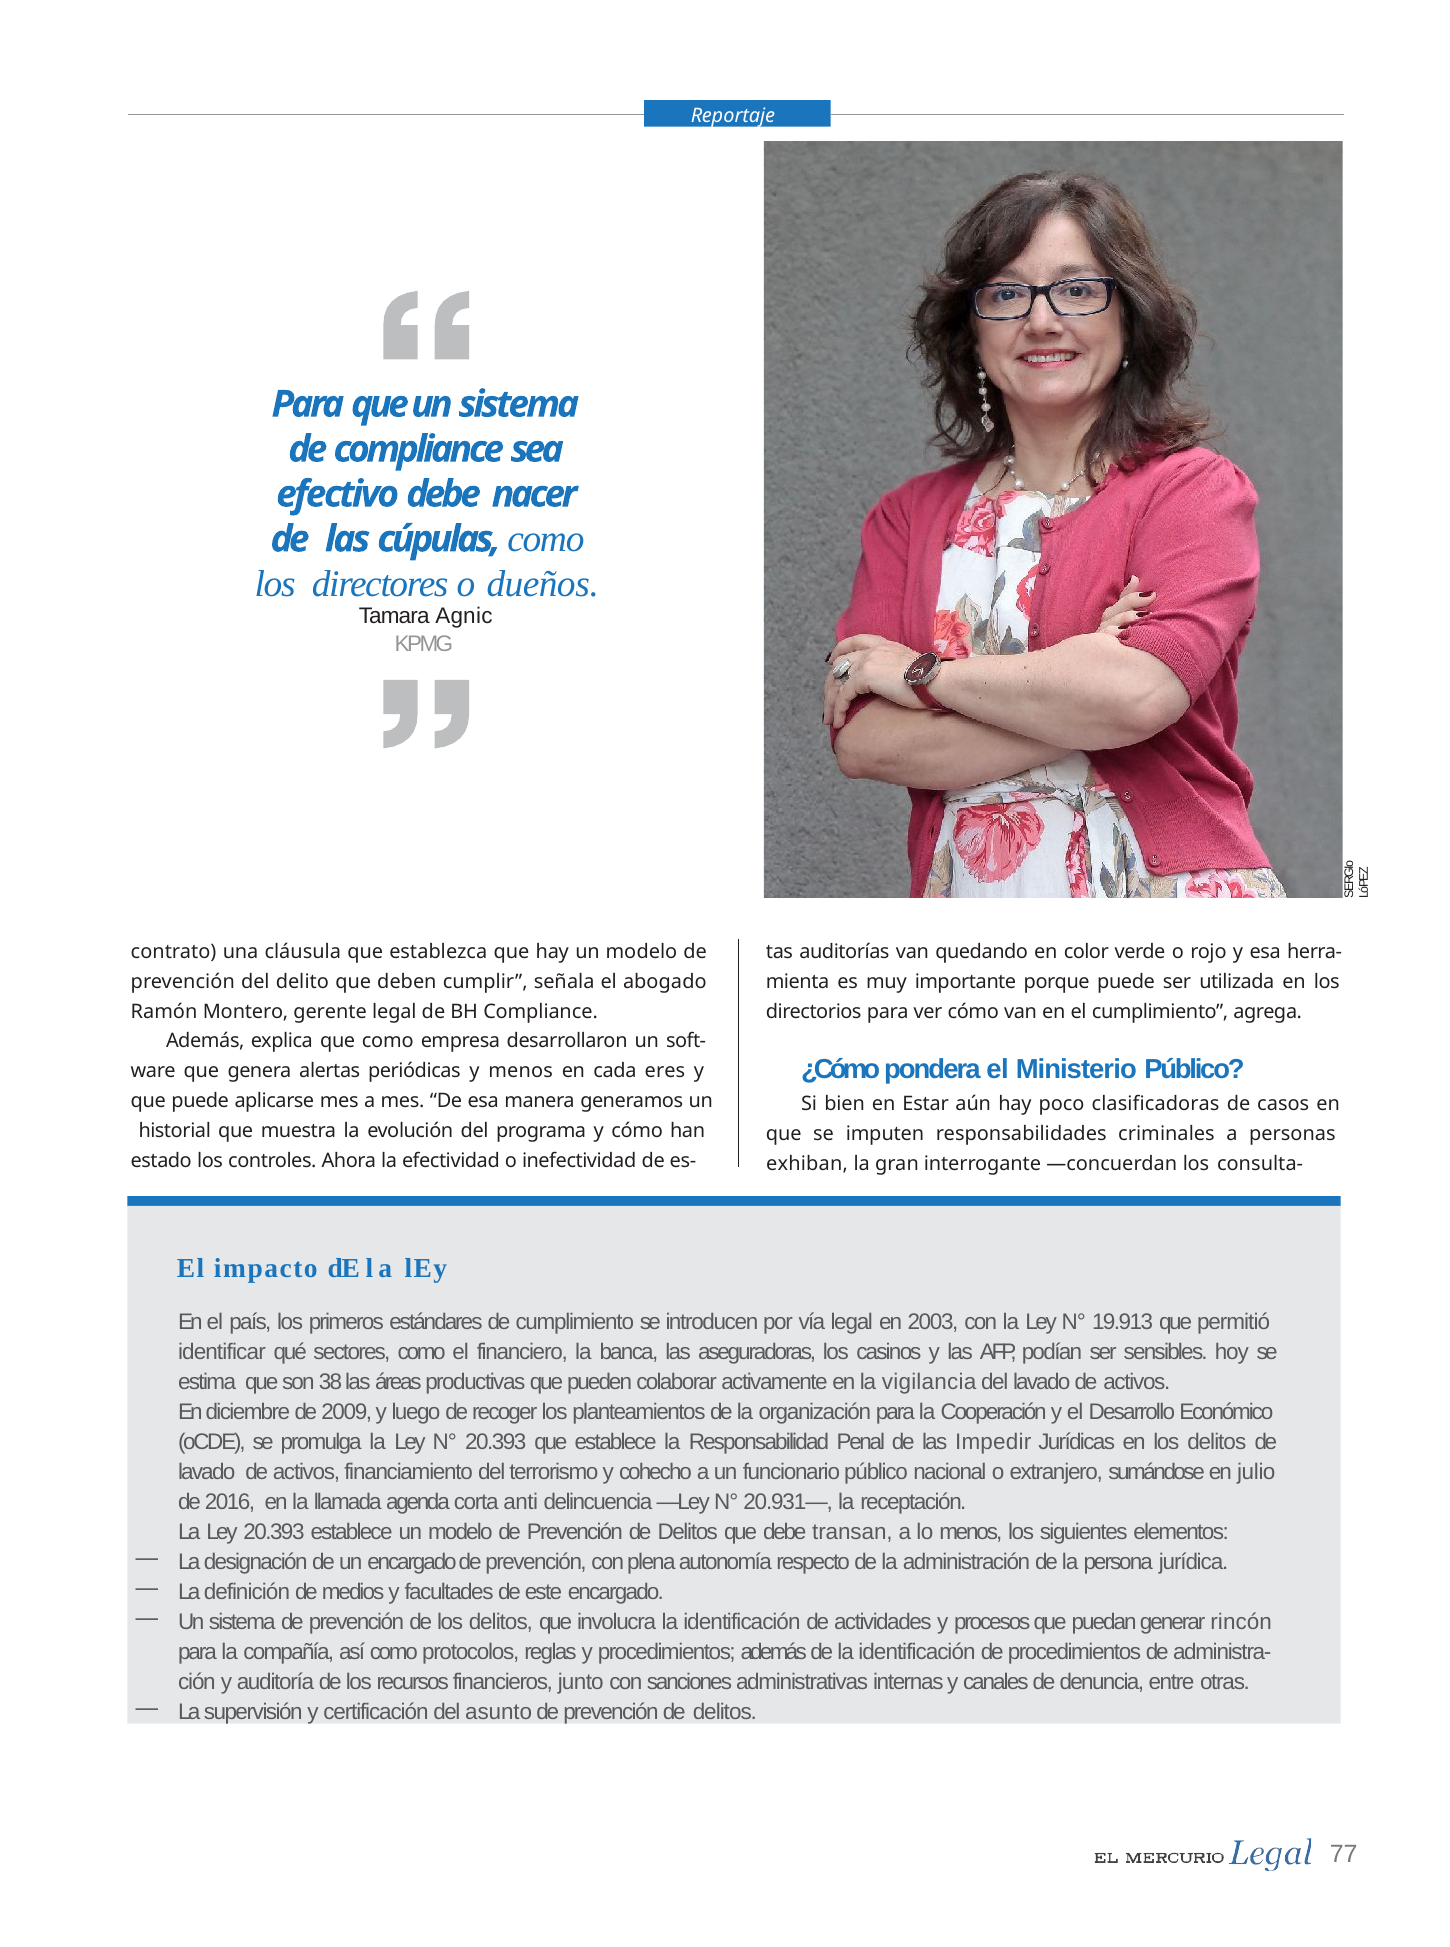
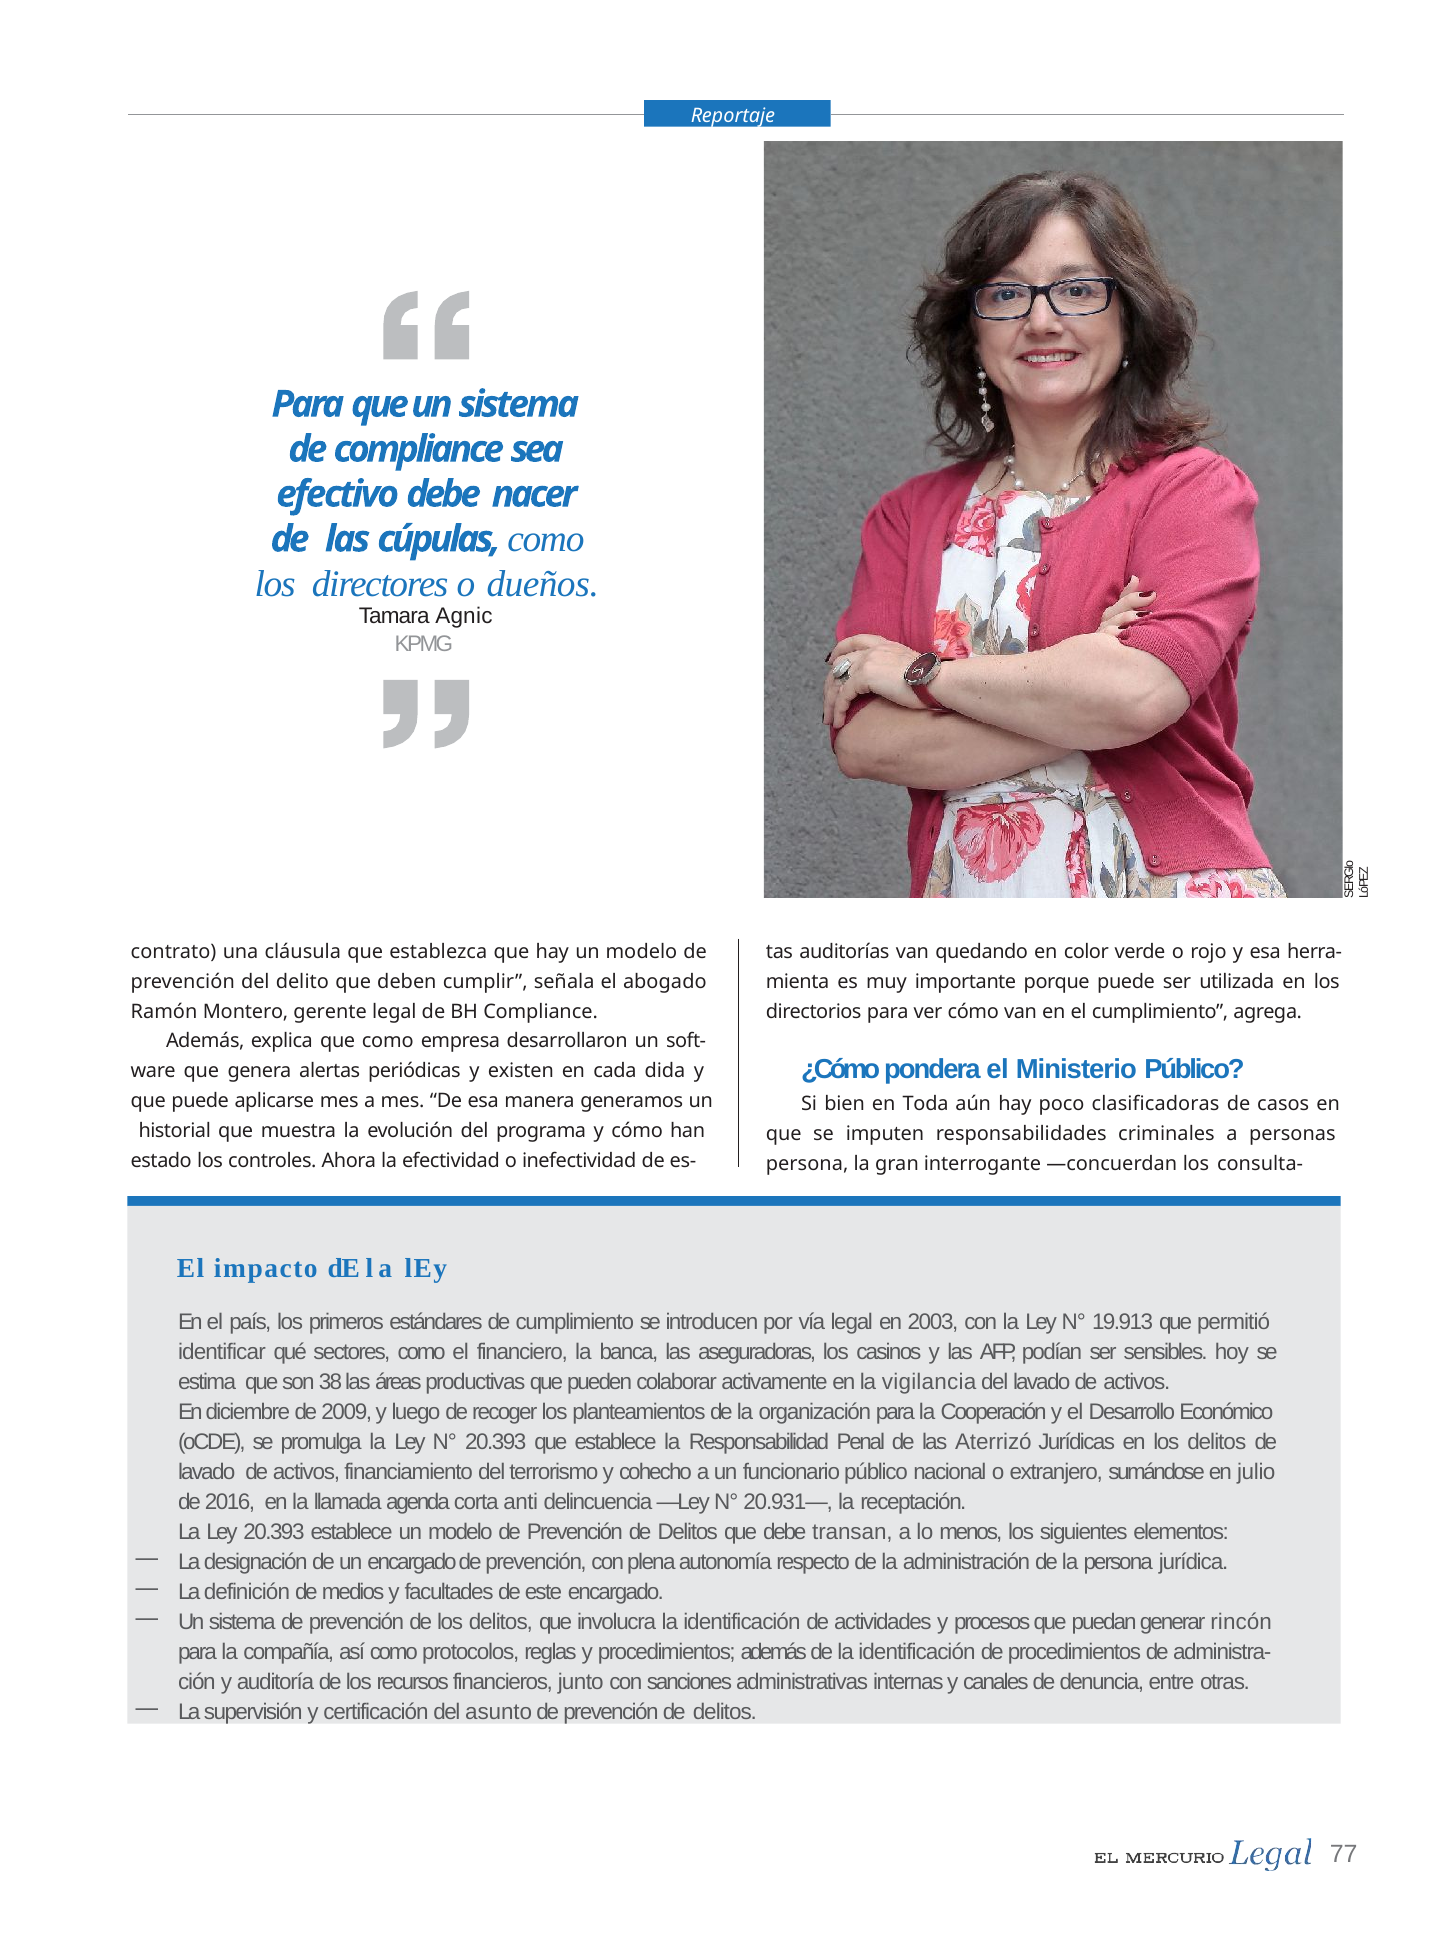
y menos: menos -> existen
eres: eres -> dida
Estar: Estar -> Toda
exhiban at (807, 1163): exhiban -> persona
Impedir: Impedir -> Aterrizó
